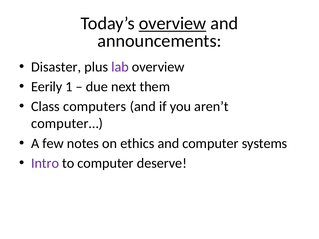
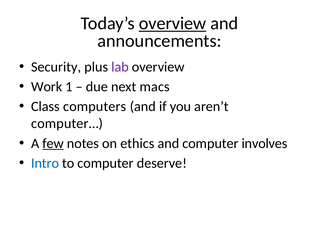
Disaster: Disaster -> Security
Eerily: Eerily -> Work
them: them -> macs
few underline: none -> present
systems: systems -> involves
Intro colour: purple -> blue
